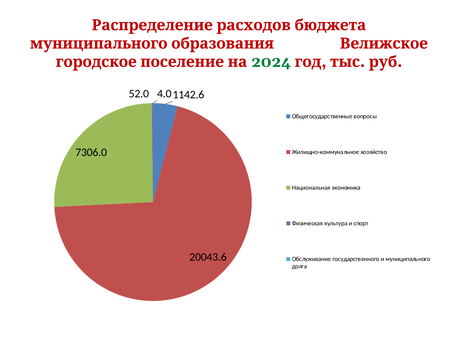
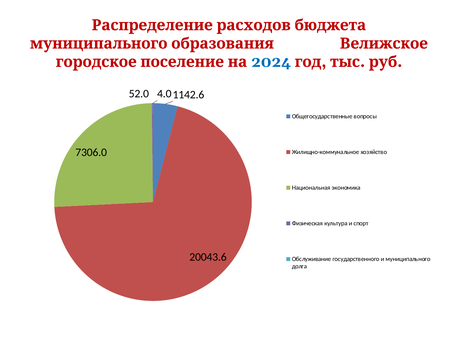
2024 colour: green -> blue
